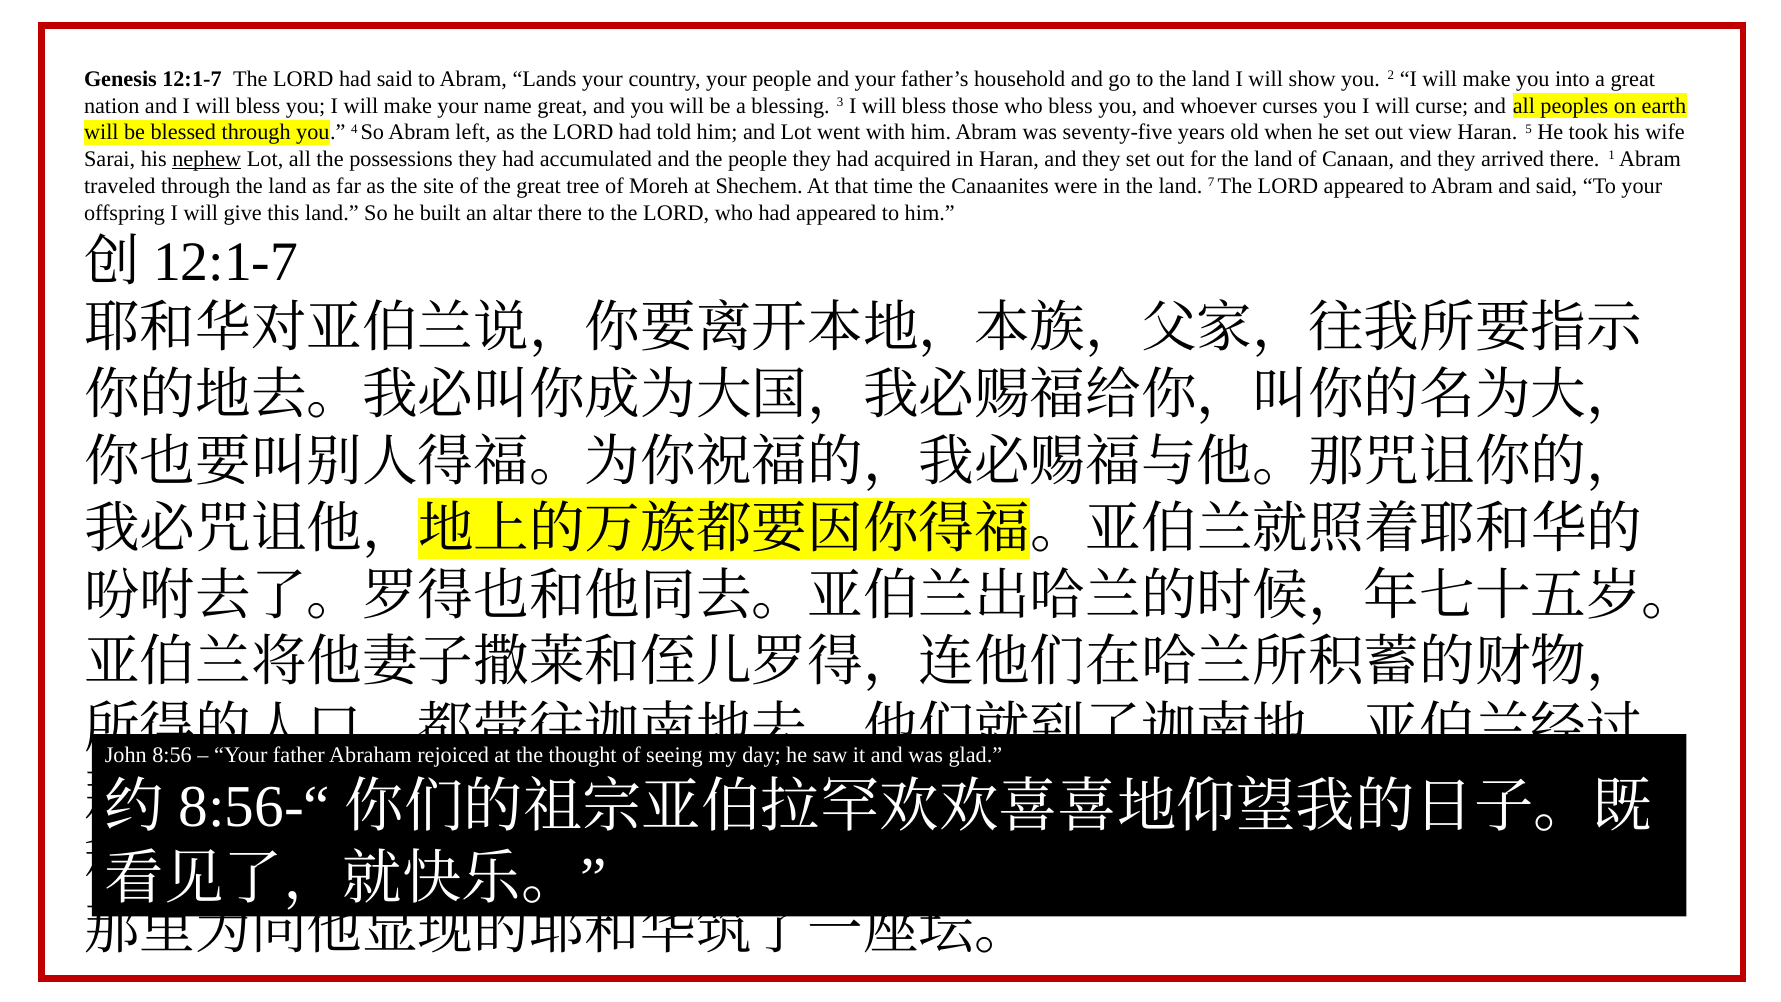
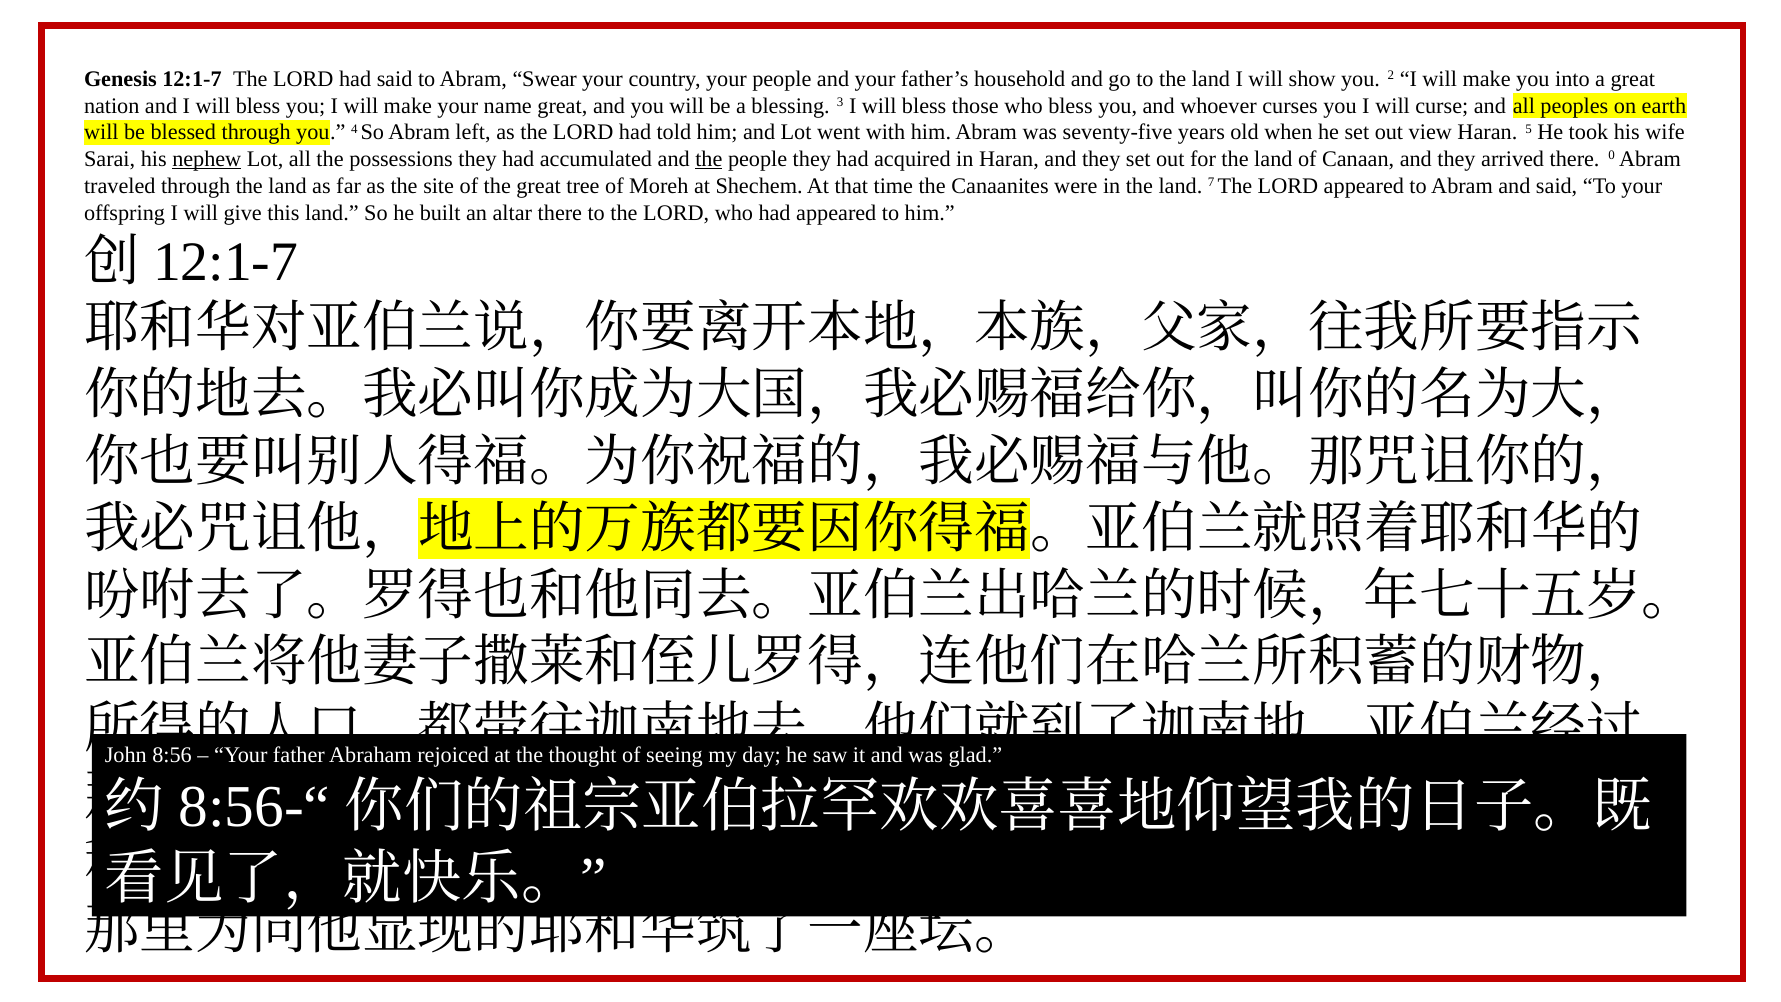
Lands: Lands -> Swear
the at (709, 159) underline: none -> present
1: 1 -> 0
